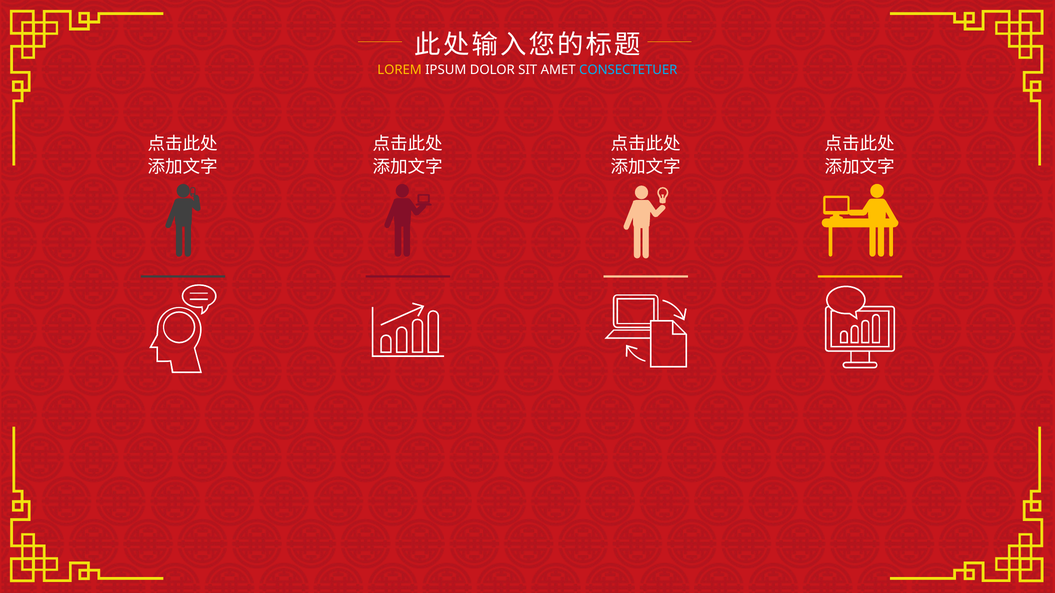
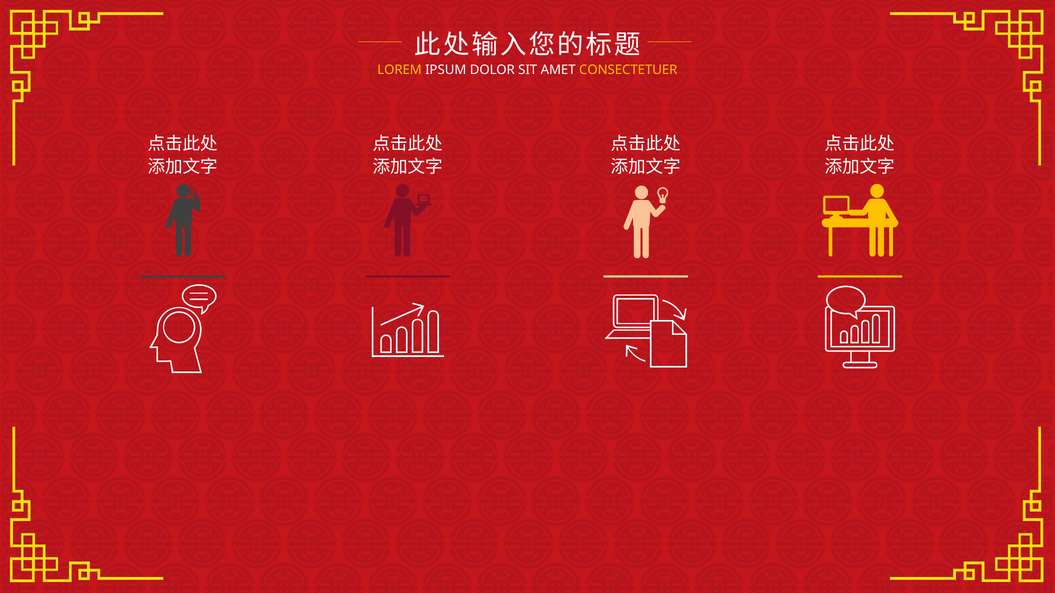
CONSECTETUER colour: light blue -> yellow
